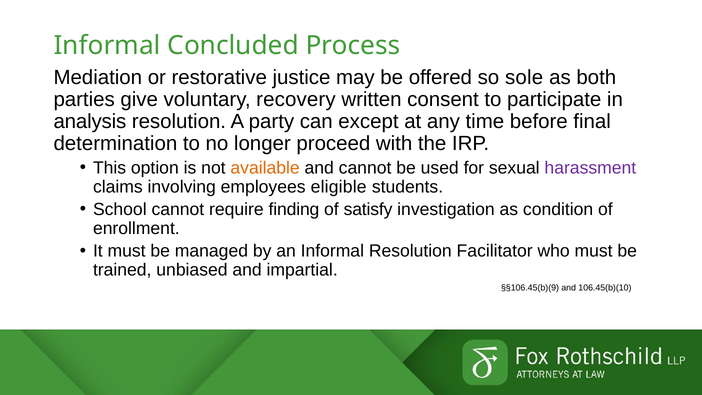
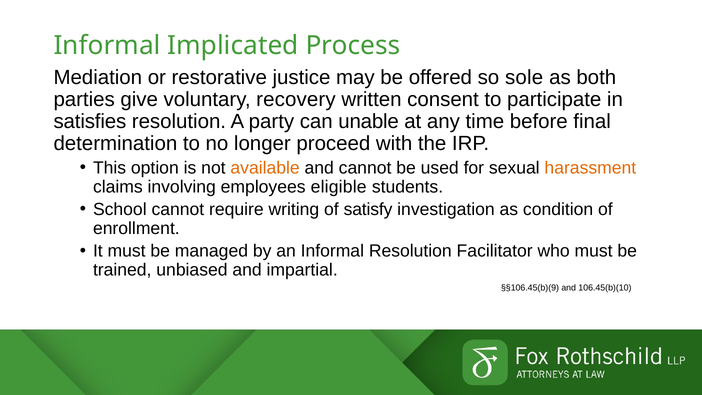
Concluded: Concluded -> Implicated
analysis: analysis -> satisfies
except: except -> unable
harassment colour: purple -> orange
finding: finding -> writing
